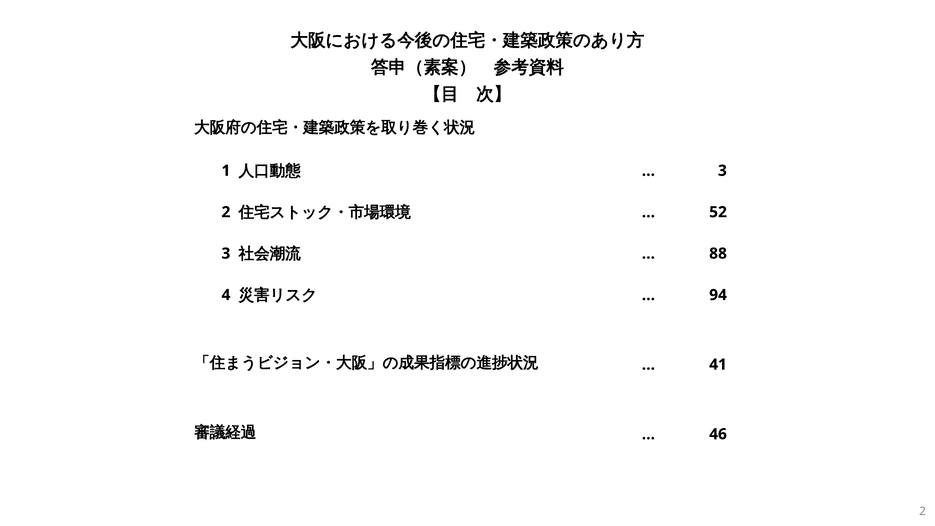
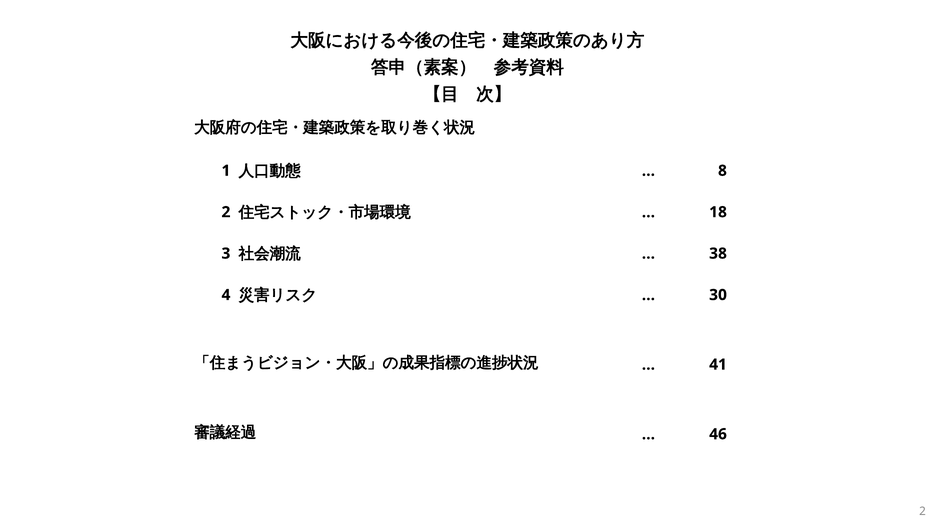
3 at (722, 171): 3 -> 8
52: 52 -> 18
88: 88 -> 38
94: 94 -> 30
